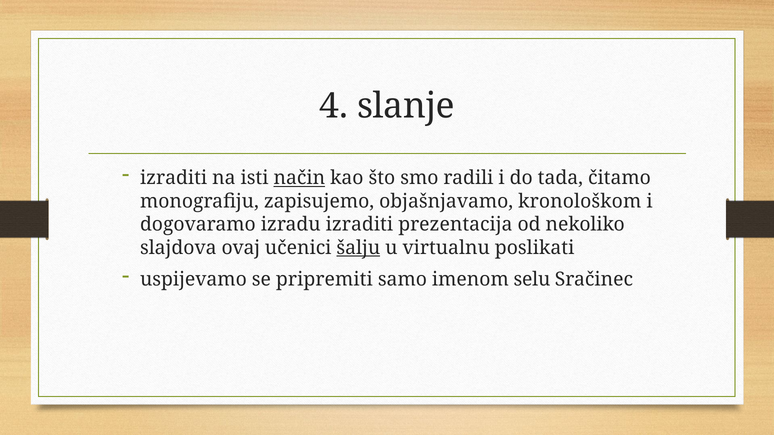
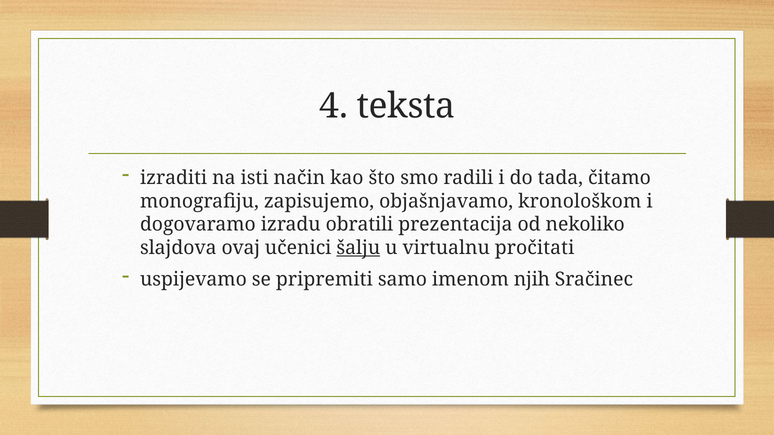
slanje: slanje -> teksta
način underline: present -> none
izradu izraditi: izraditi -> obratili
poslikati: poslikati -> pročitati
selu: selu -> njih
